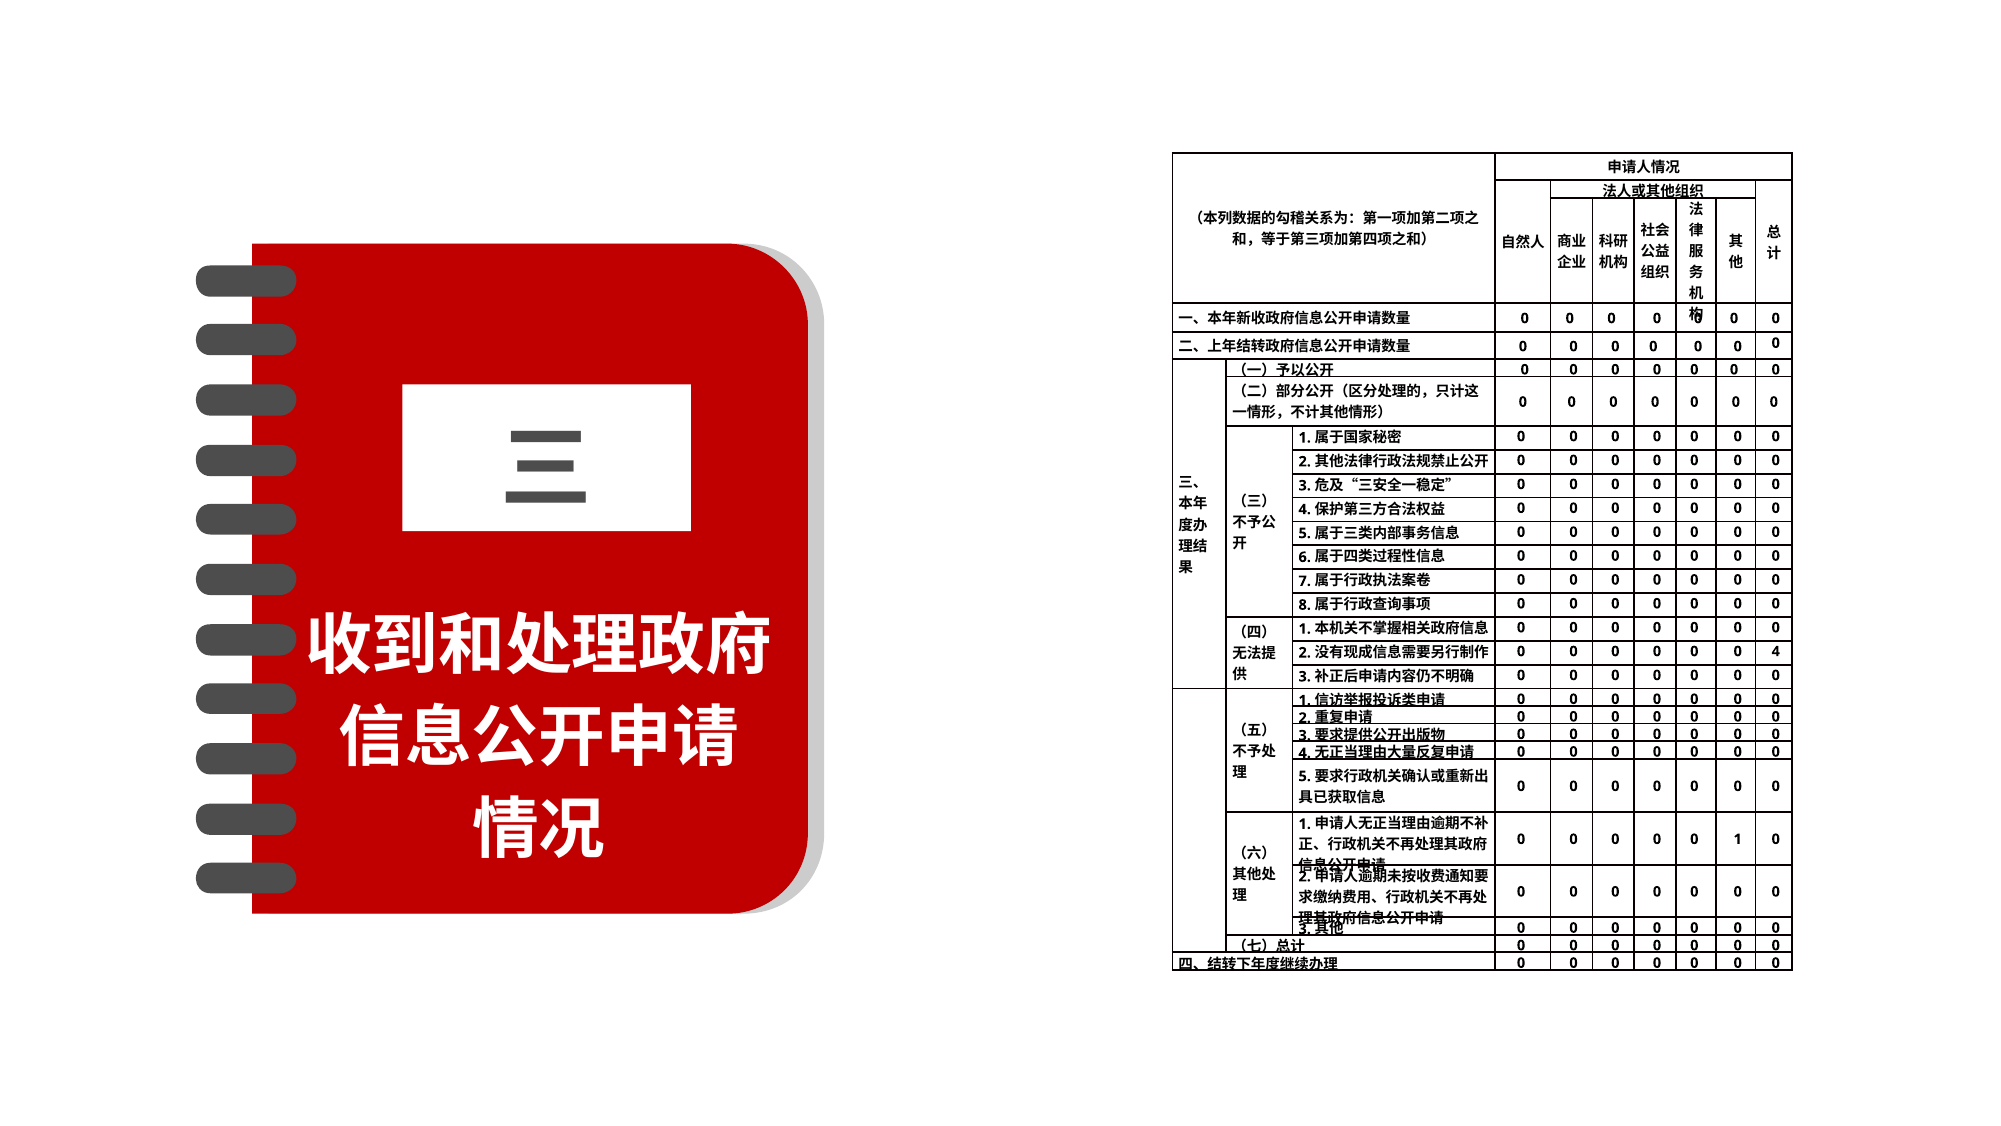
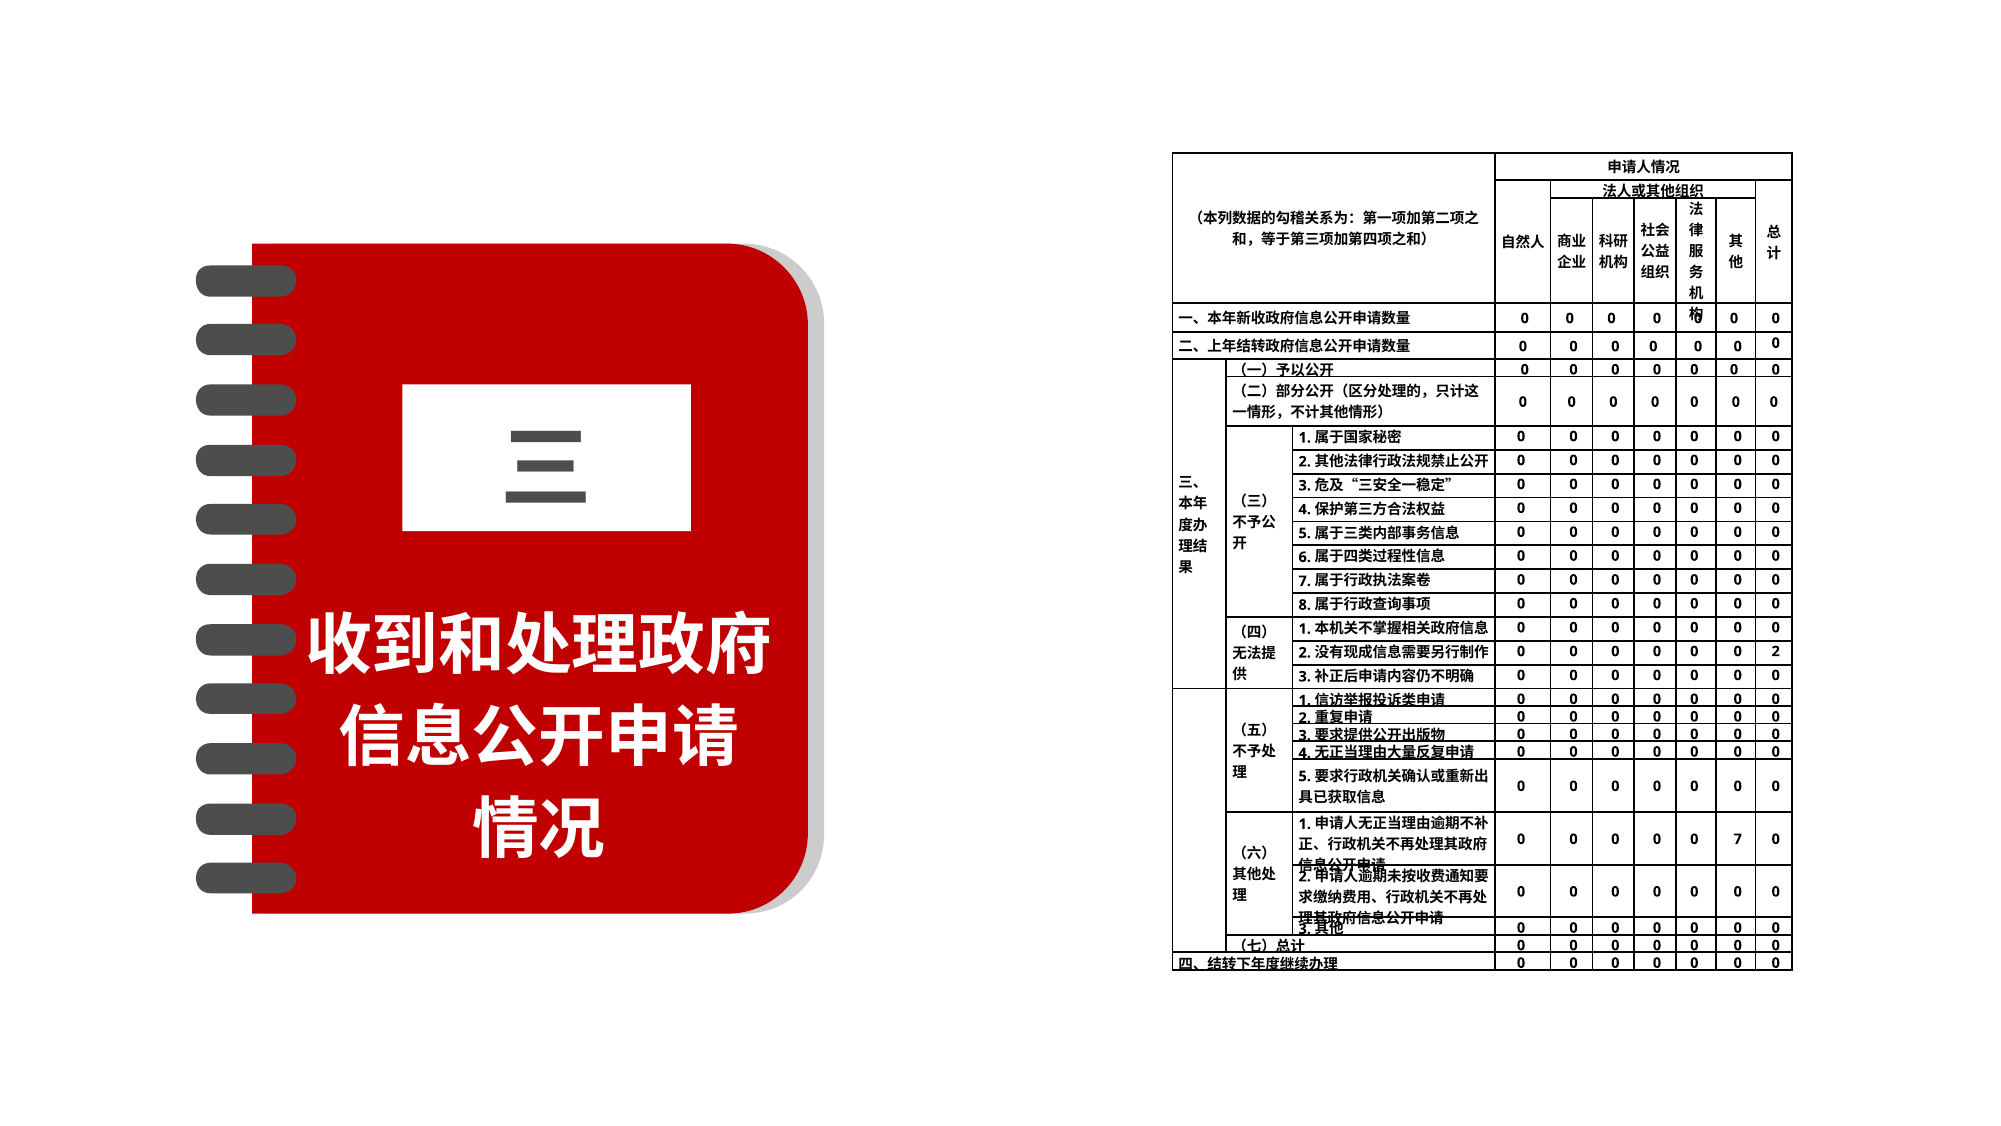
4 at (1776, 651): 4 -> 2
1 at (1738, 839): 1 -> 7
